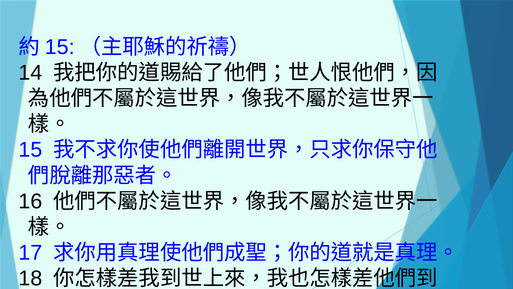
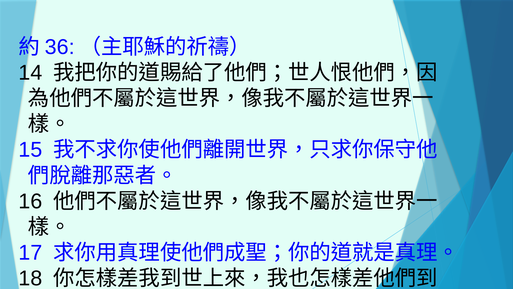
15 at (60, 47): 15 -> 36
